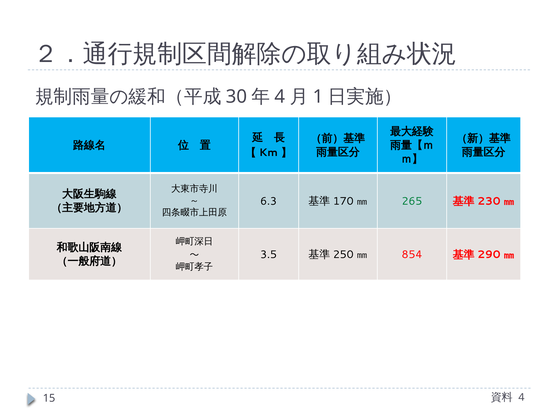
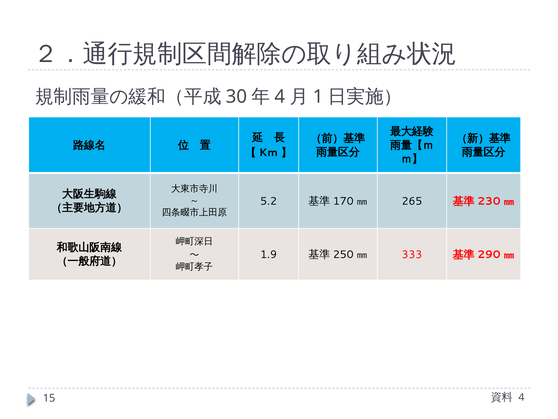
6.3: 6.3 -> 5.2
265 colour: green -> black
3.5: 3.5 -> 1.9
854: 854 -> 333
